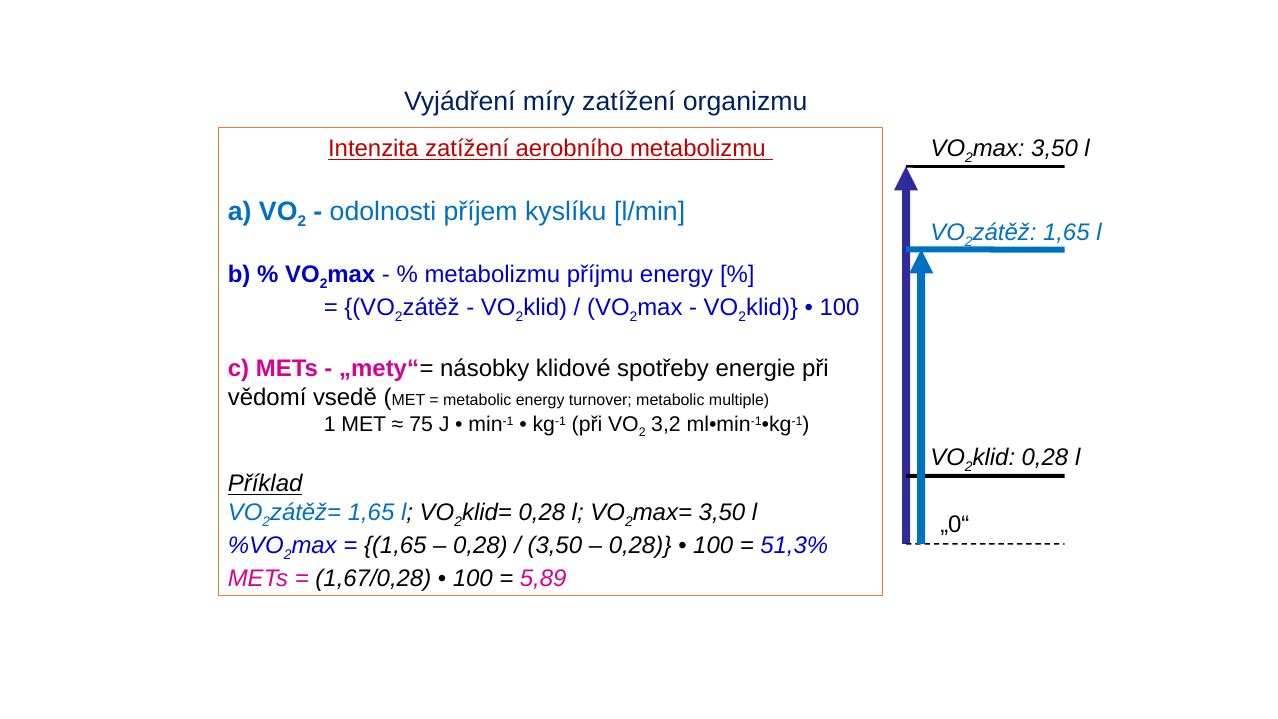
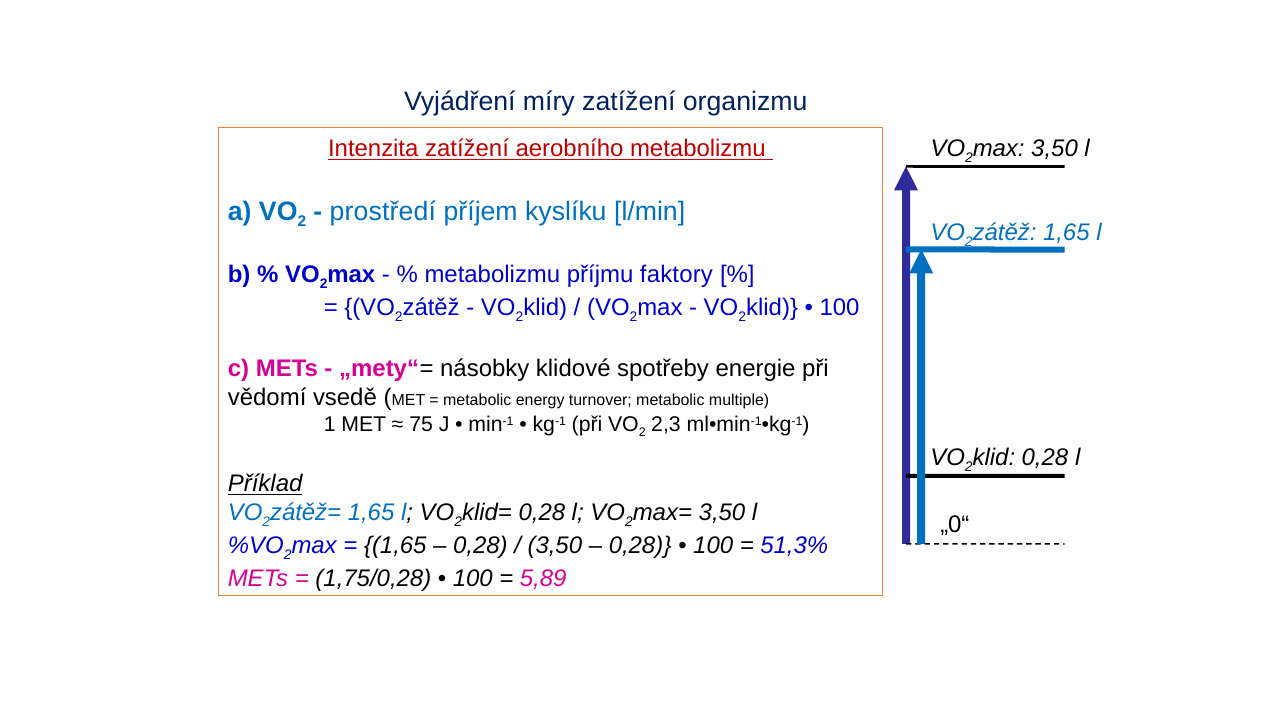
odolnosti: odolnosti -> prostředí
příjmu energy: energy -> faktory
3,2: 3,2 -> 2,3
1,67/0,28: 1,67/0,28 -> 1,75/0,28
